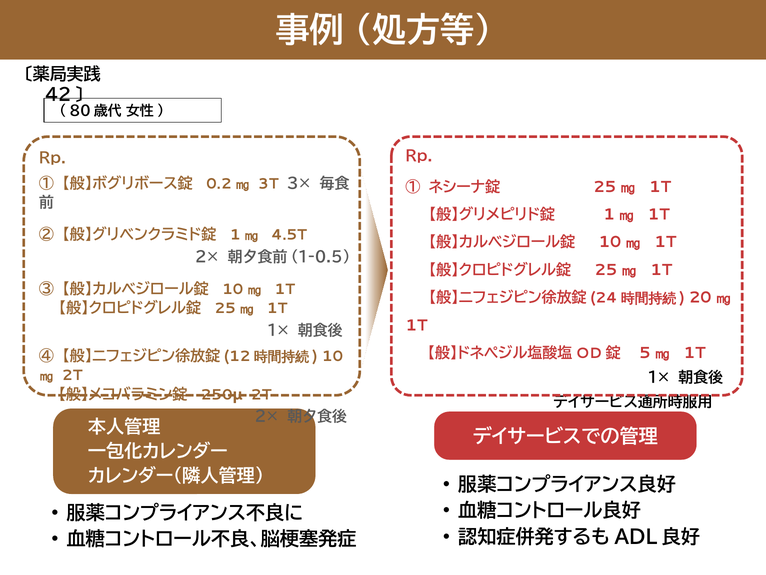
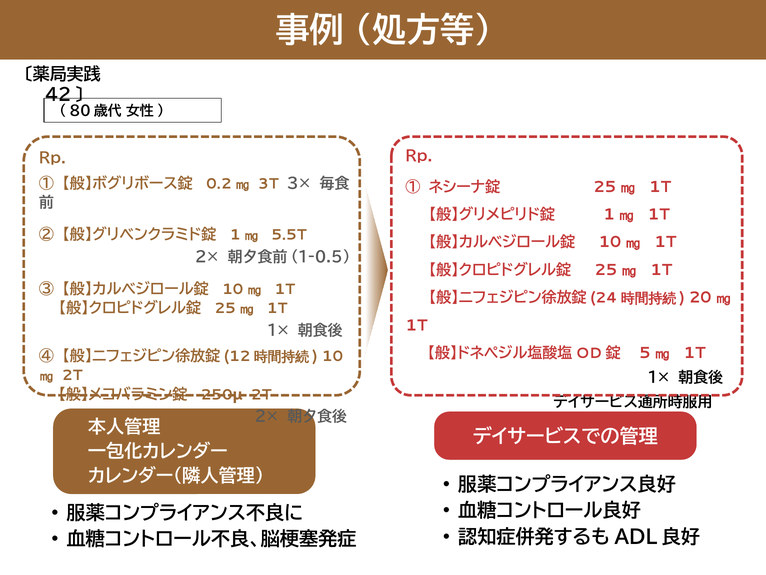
4.5T: 4.5T -> 5.5T
